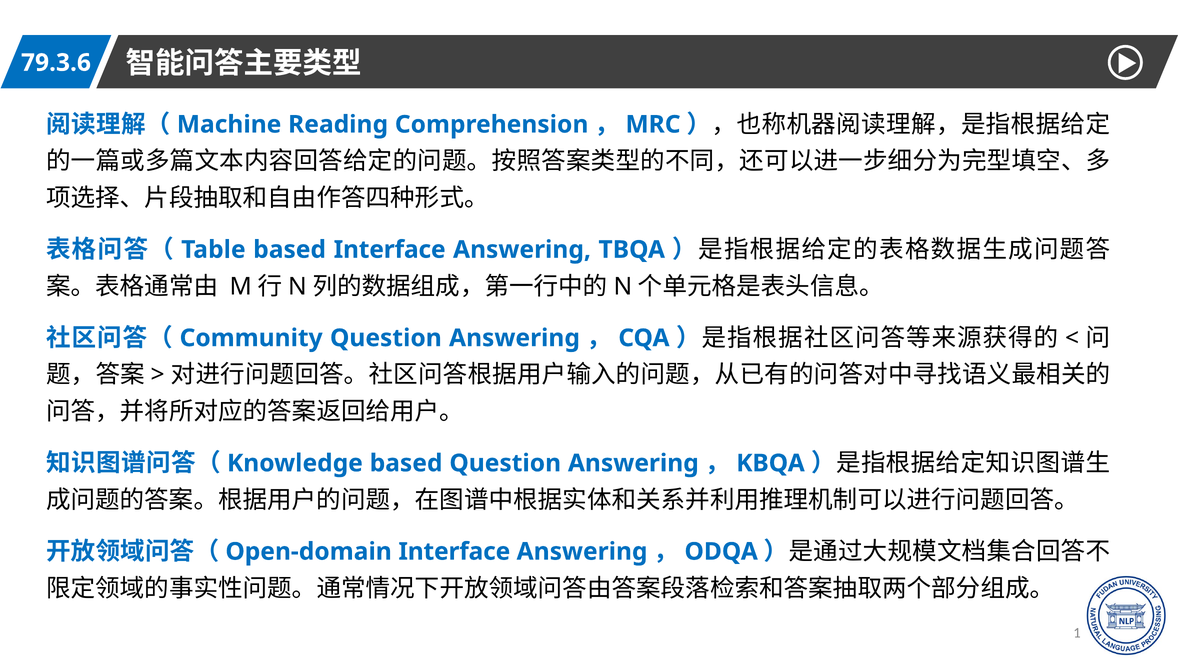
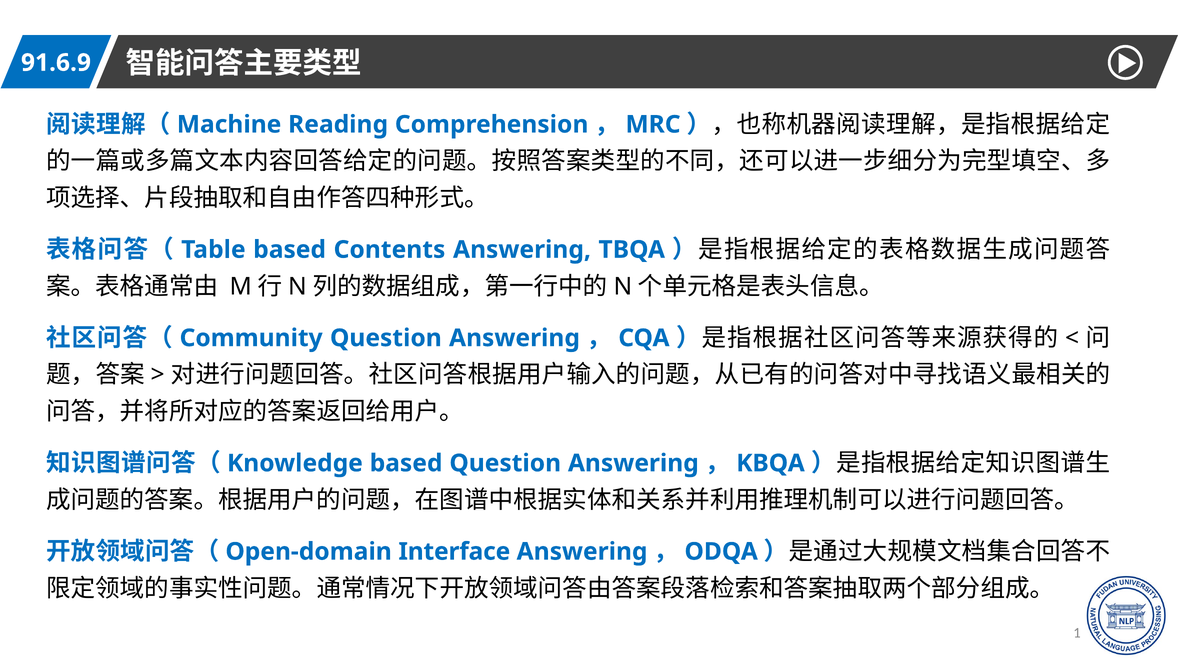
79.3.6: 79.3.6 -> 91.6.9
based Interface: Interface -> Contents
